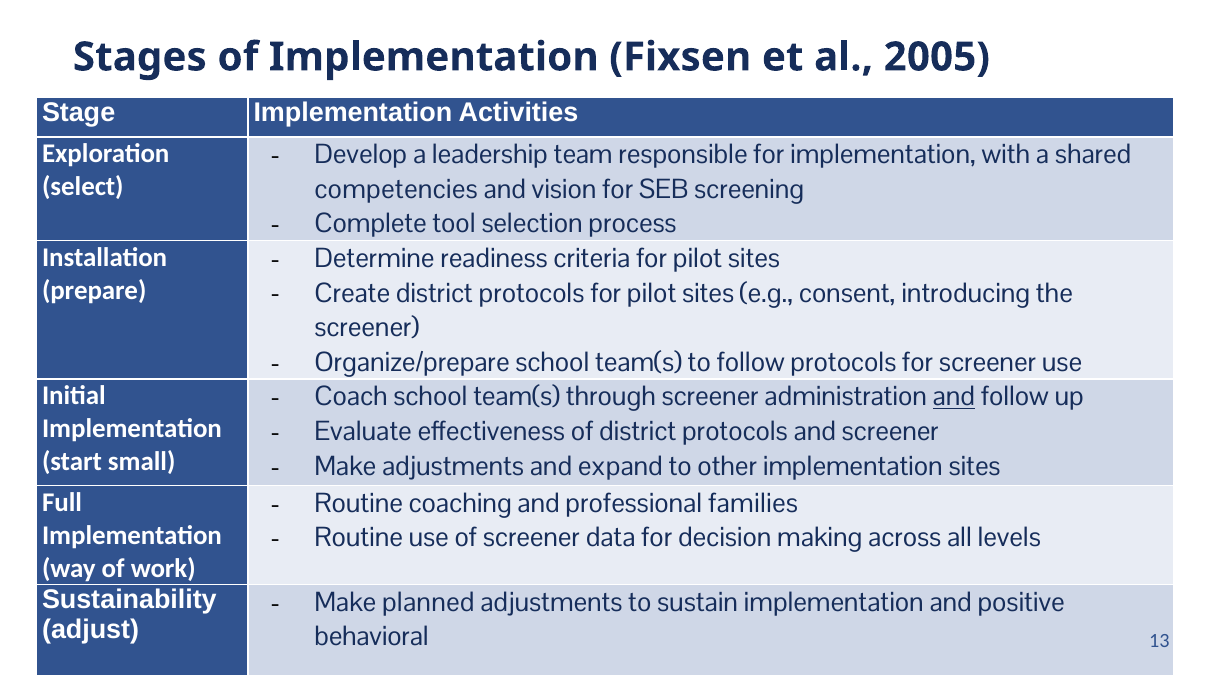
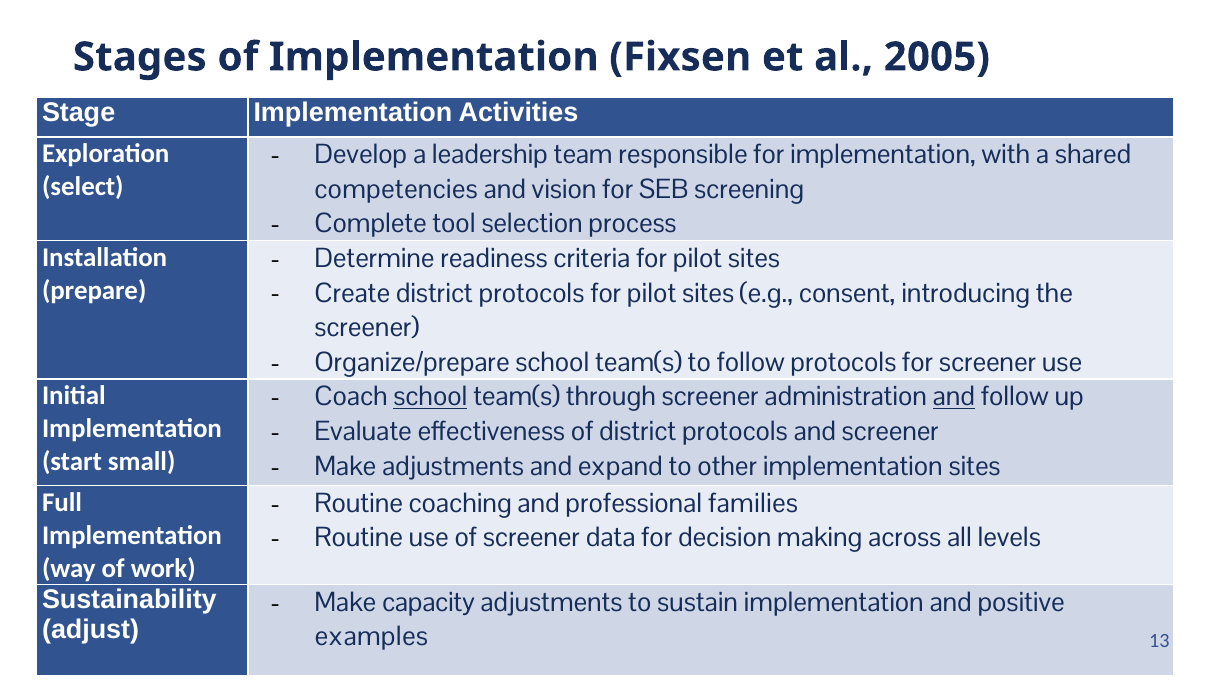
school at (430, 397) underline: none -> present
planned: planned -> capacity
behavioral: behavioral -> examples
